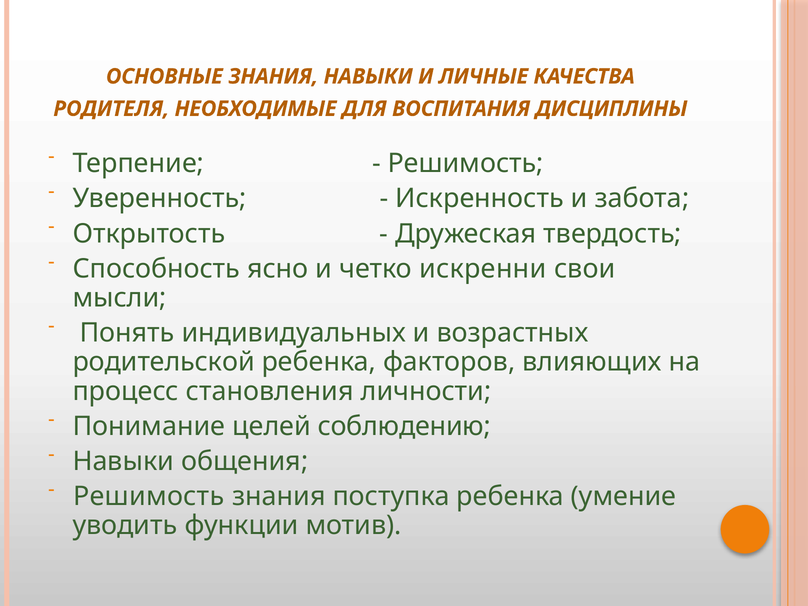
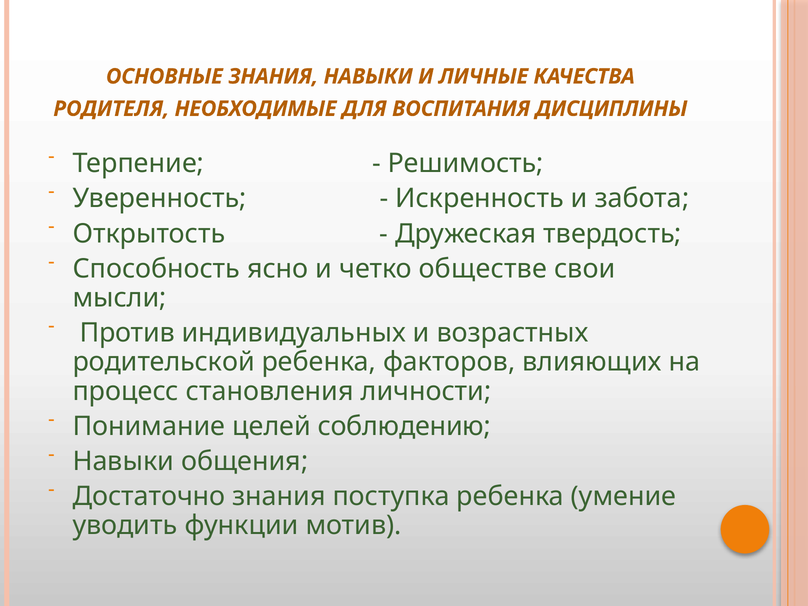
искренни: искренни -> обществе
Понять: Понять -> Против
Решимость at (149, 496): Решимость -> Достаточно
